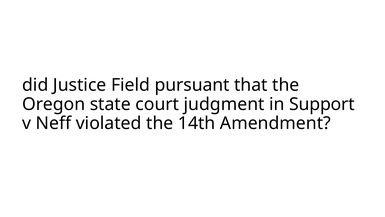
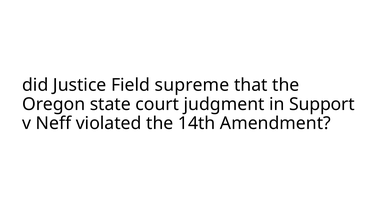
pursuant: pursuant -> supreme
